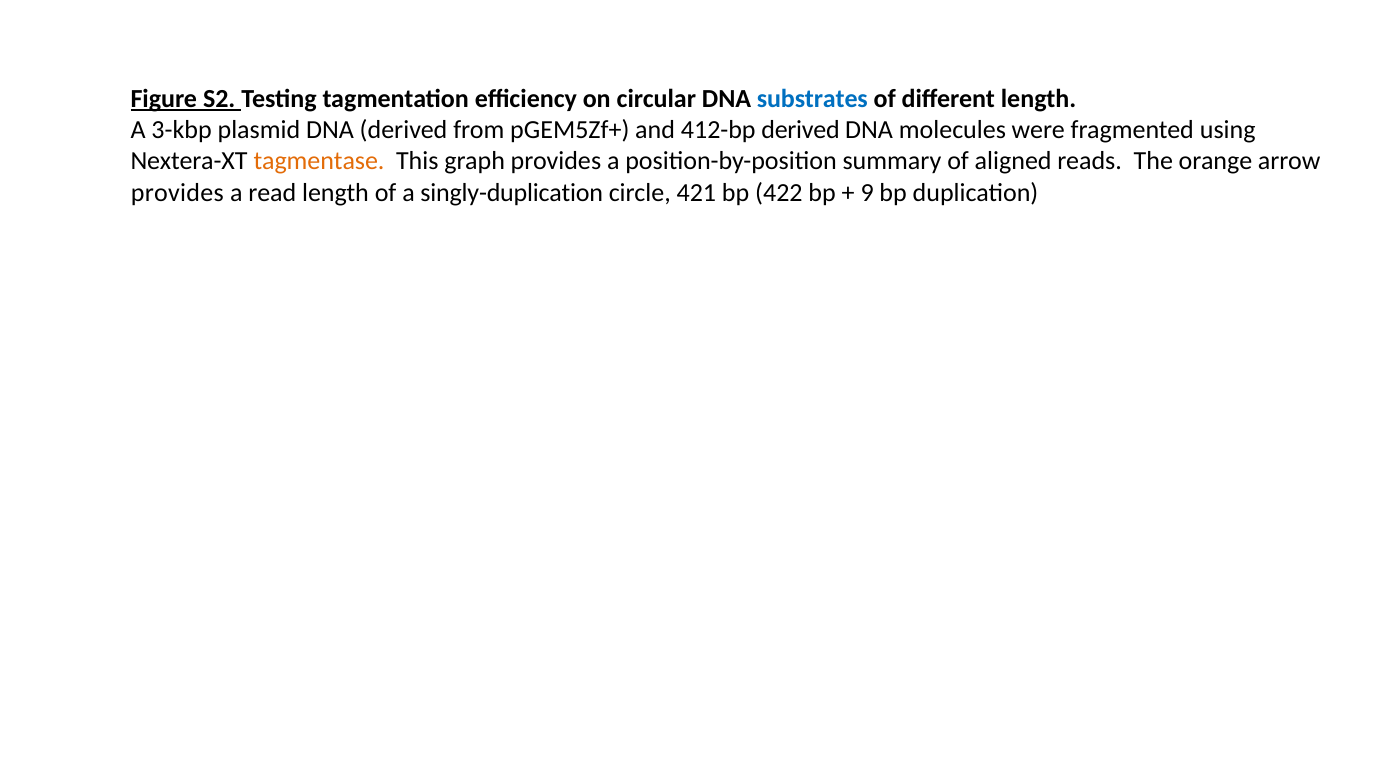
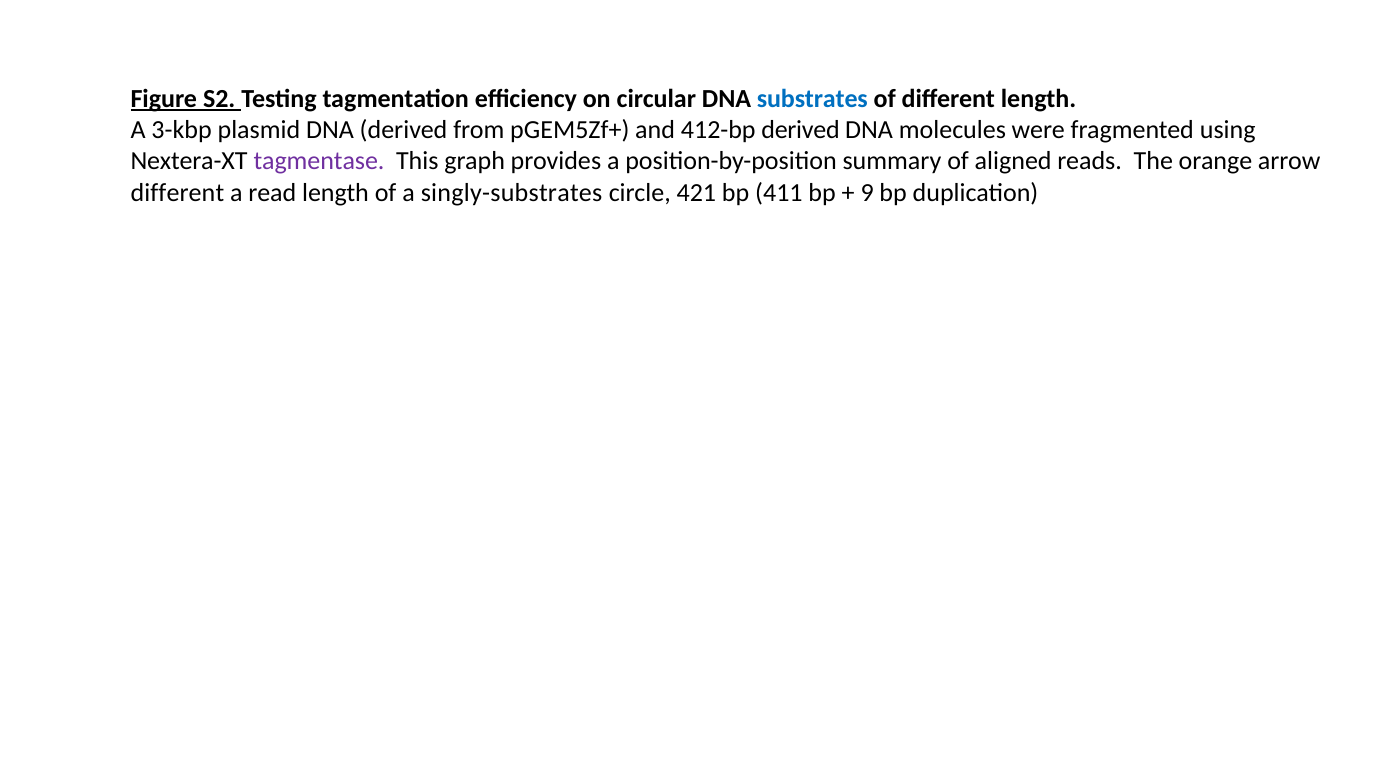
tagmentase colour: orange -> purple
provides at (177, 192): provides -> different
singly-duplication: singly-duplication -> singly-substrates
422: 422 -> 411
